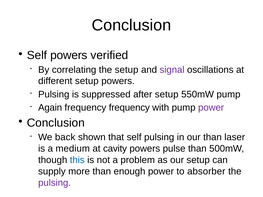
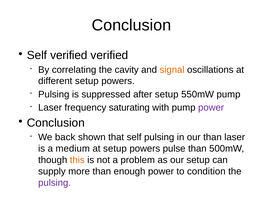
Self powers: powers -> verified
the setup: setup -> cavity
signal colour: purple -> orange
Again at (50, 108): Again -> Laser
frequency frequency: frequency -> saturating
at cavity: cavity -> setup
this colour: blue -> orange
absorber: absorber -> condition
